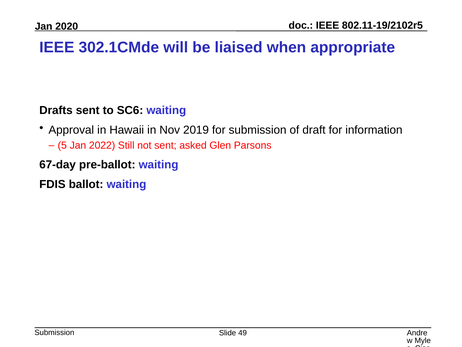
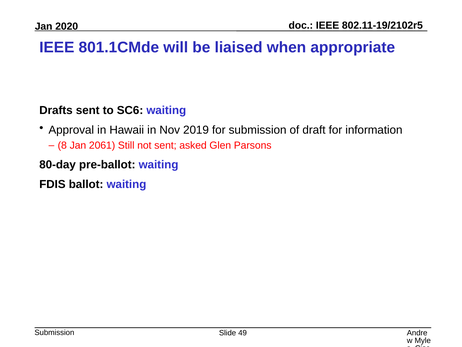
302.1CMde: 302.1CMde -> 801.1CMde
5: 5 -> 8
2022: 2022 -> 2061
67-day: 67-day -> 80-day
